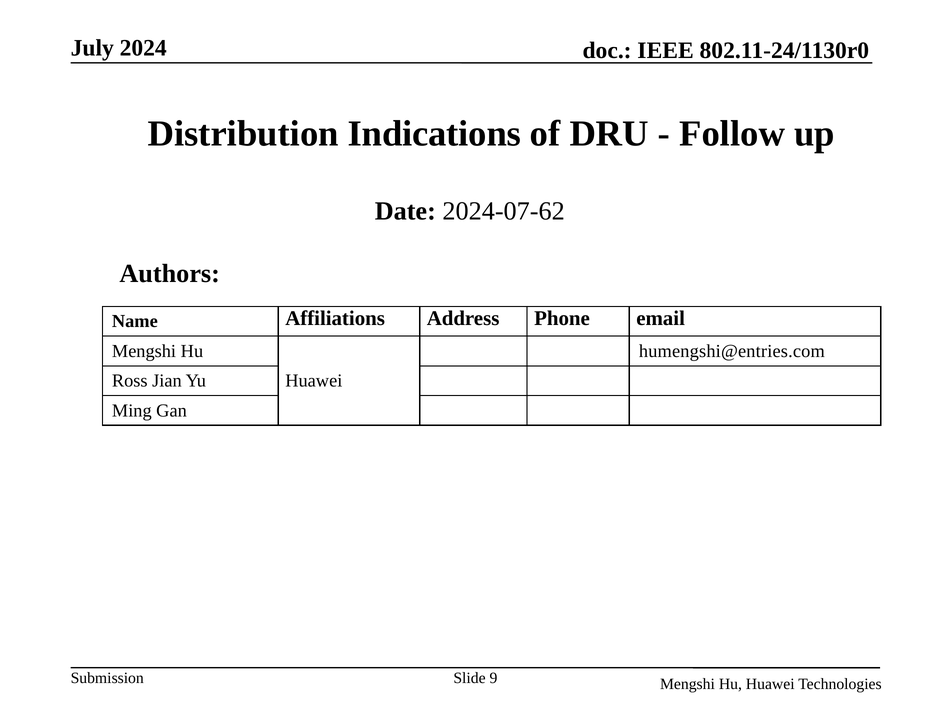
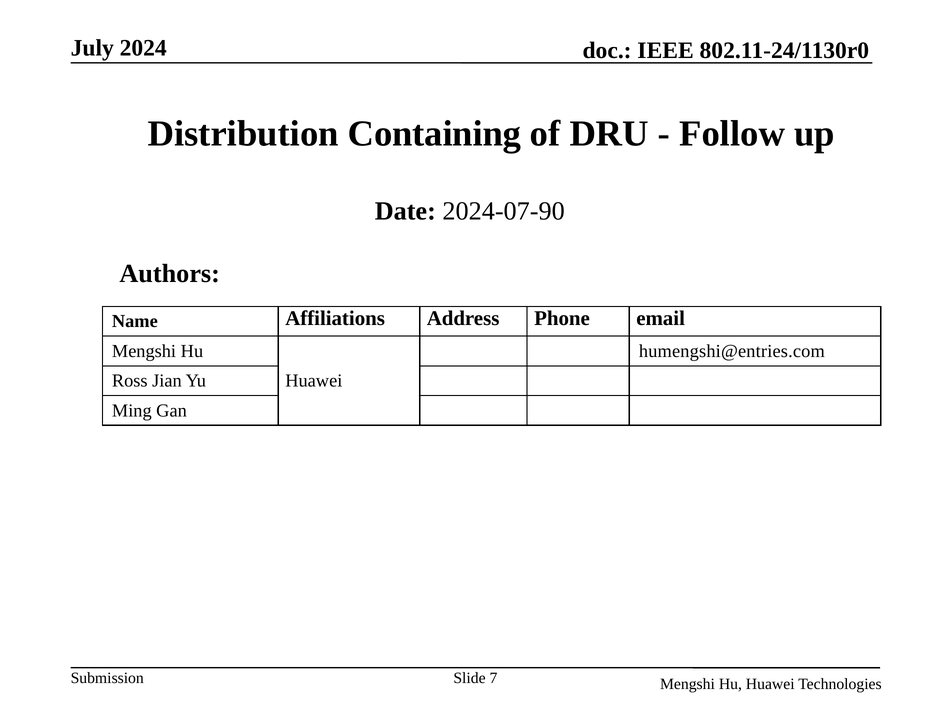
Indications: Indications -> Containing
2024-07-62: 2024-07-62 -> 2024-07-90
9: 9 -> 7
